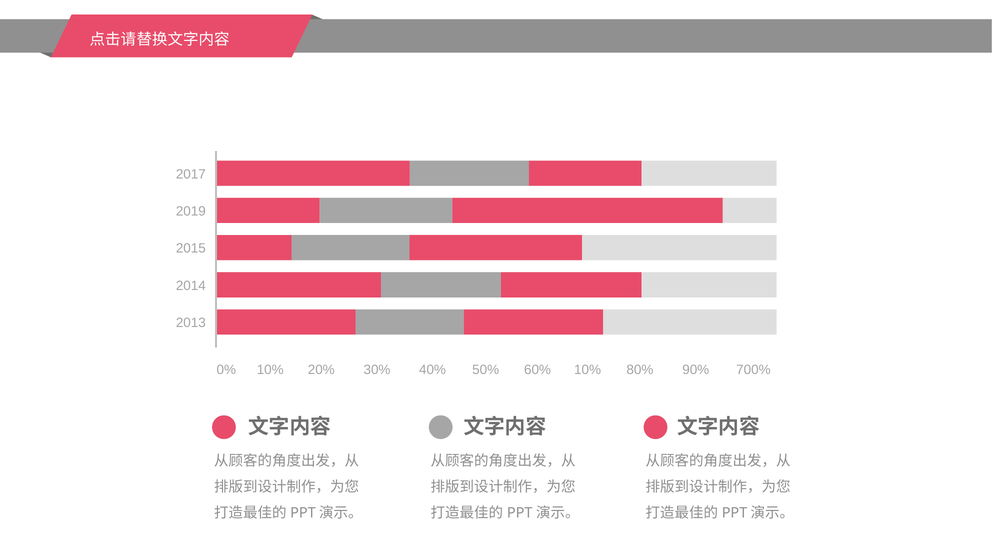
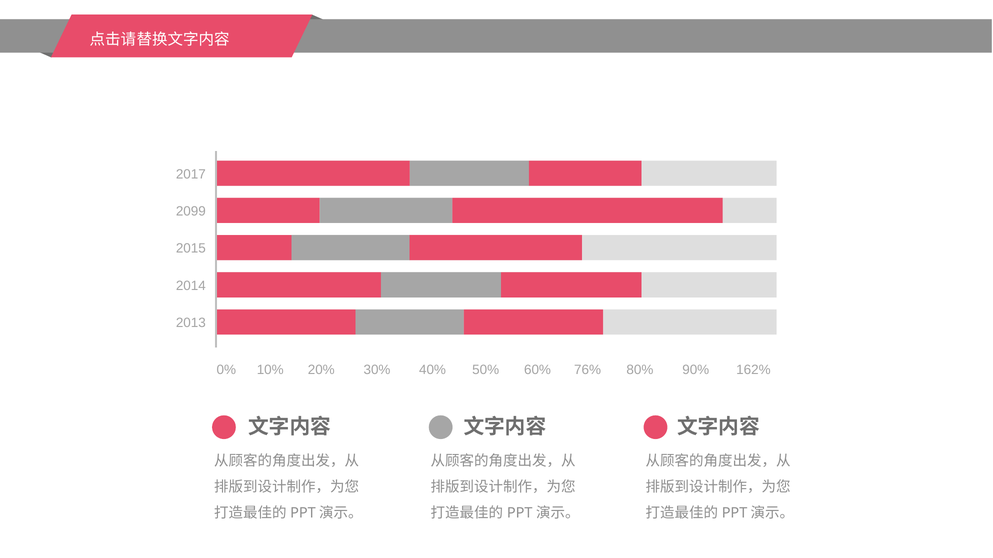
2019: 2019 -> 2099
20% 10%: 10% -> 76%
700%: 700% -> 162%
